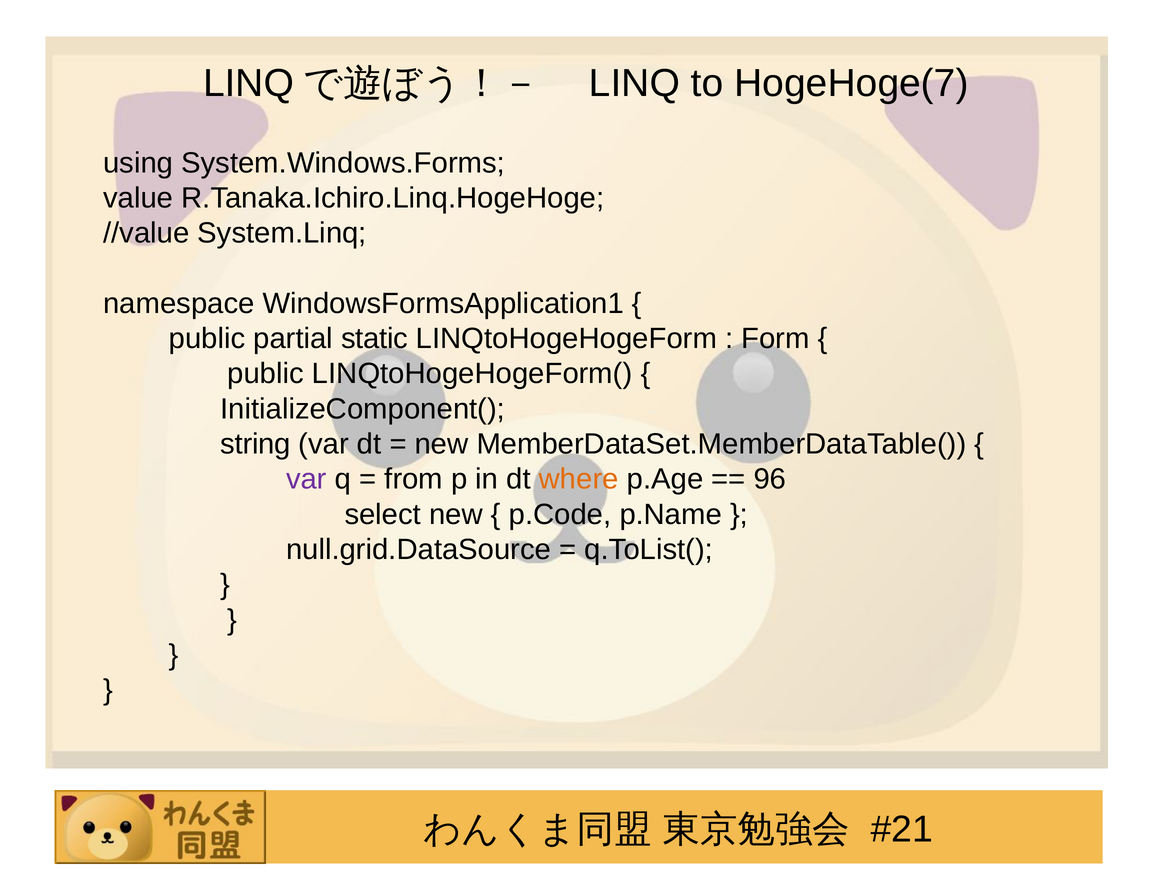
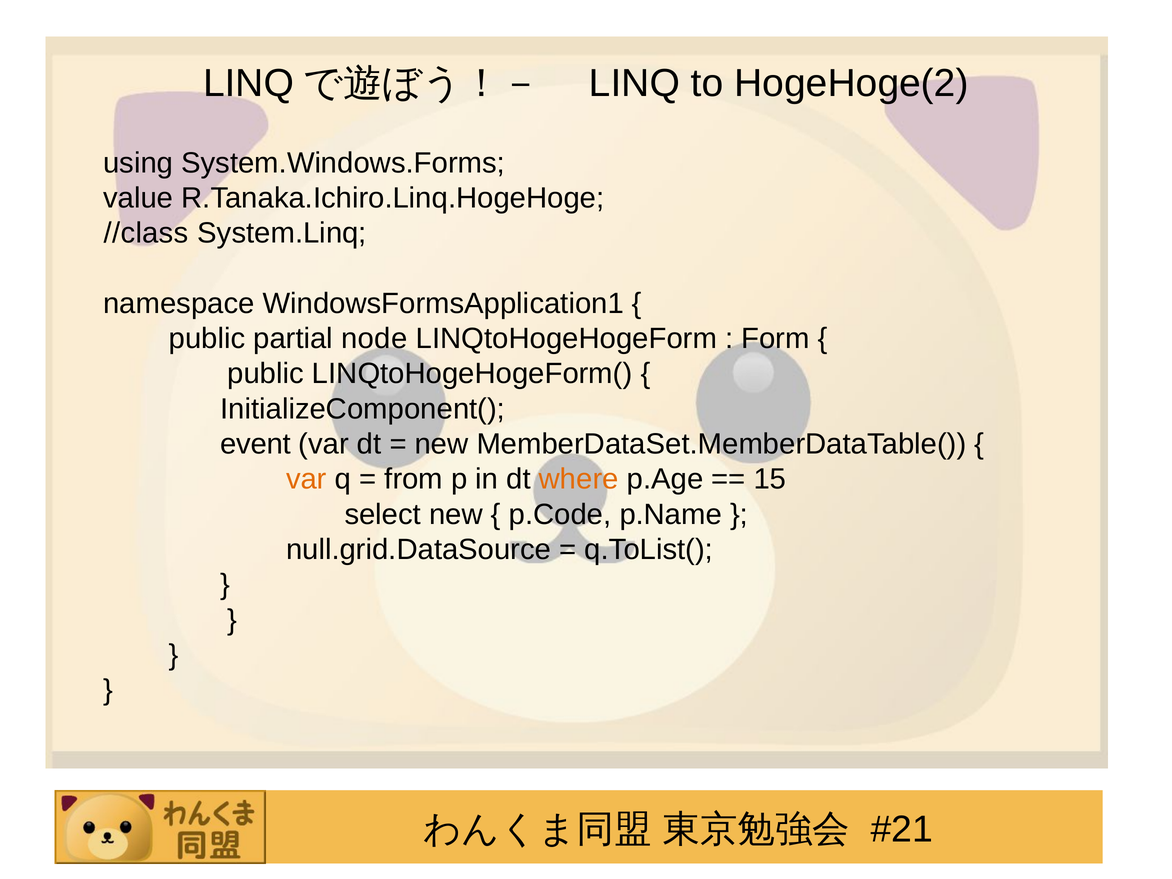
HogeHoge(7: HogeHoge(7 -> HogeHoge(2
//value: //value -> //class
static: static -> node
string: string -> event
var at (306, 479) colour: purple -> orange
96: 96 -> 15
